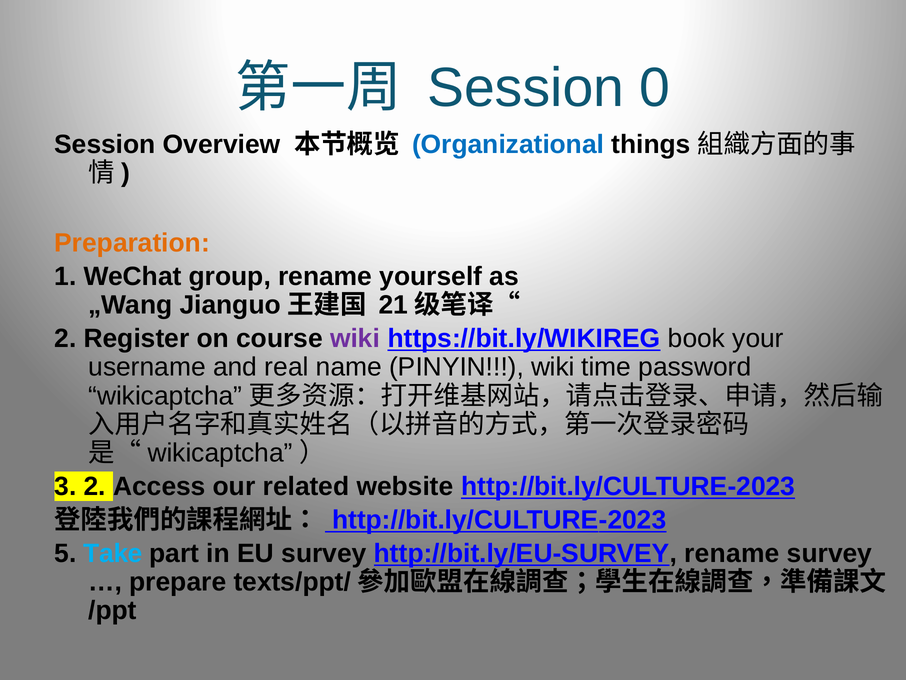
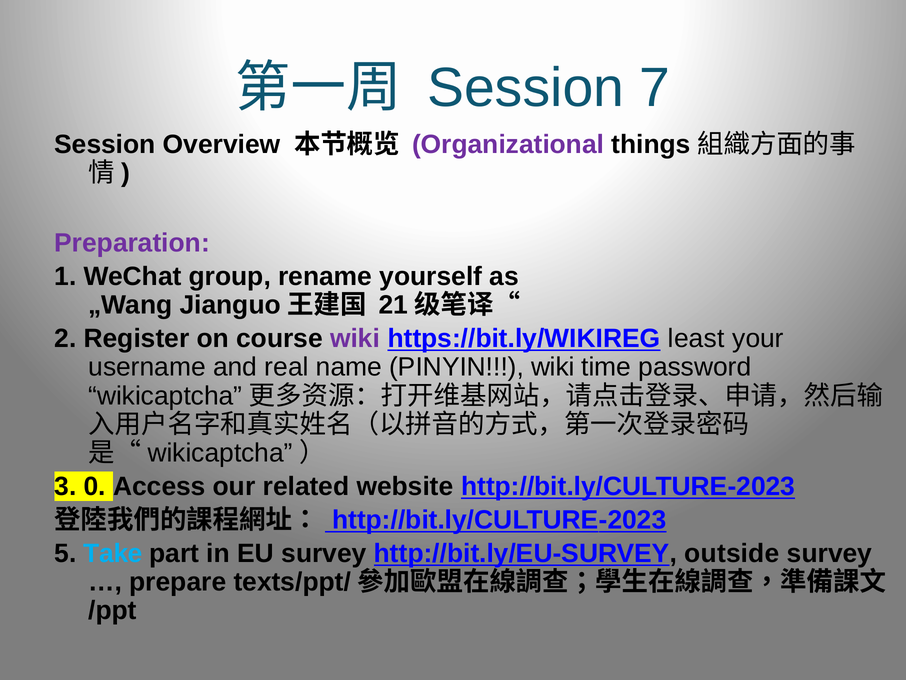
0: 0 -> 7
Organizational colour: blue -> purple
Preparation colour: orange -> purple
book: book -> least
3 2: 2 -> 0
http://bit.ly/EU-SURVEY rename: rename -> outside
